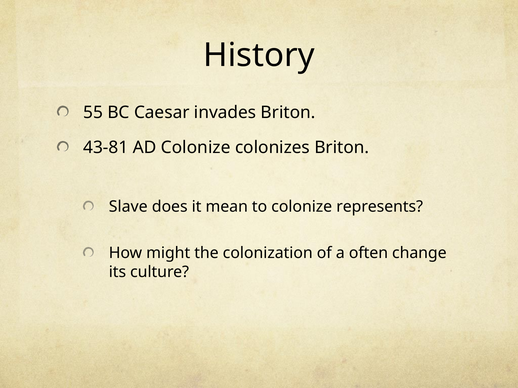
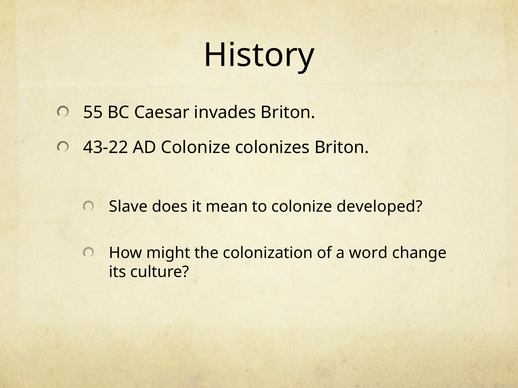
43-81: 43-81 -> 43-22
represents: represents -> developed
often: often -> word
